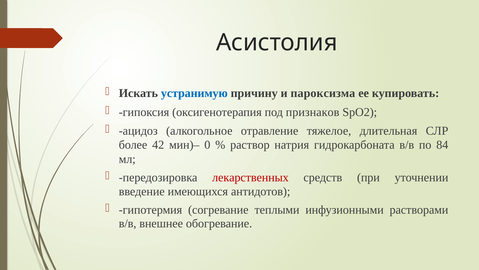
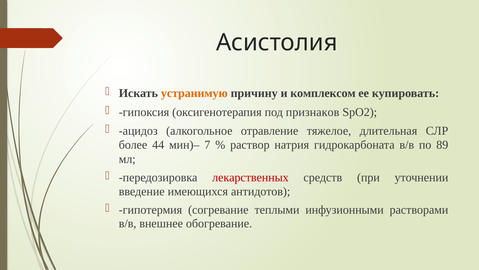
устранимую colour: blue -> orange
пароксизма: пароксизма -> комплексом
42: 42 -> 44
0: 0 -> 7
84: 84 -> 89
